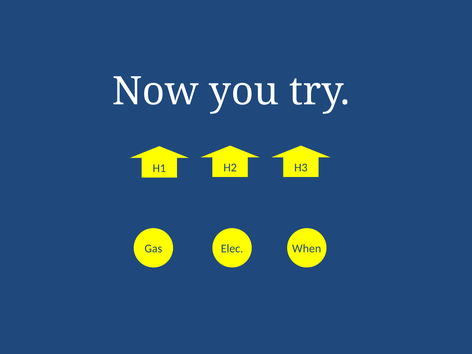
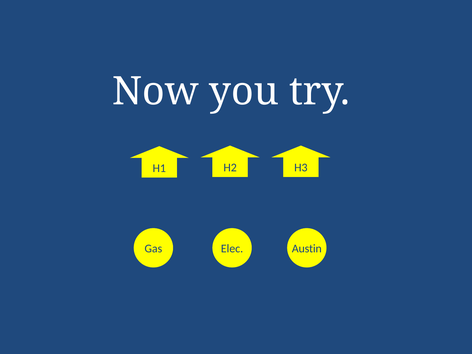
When: When -> Austin
